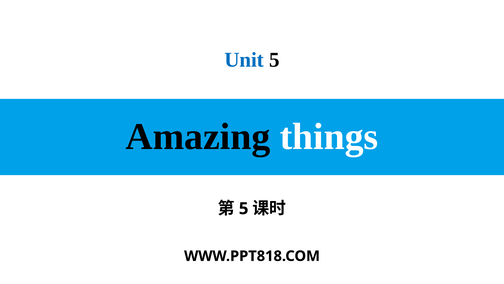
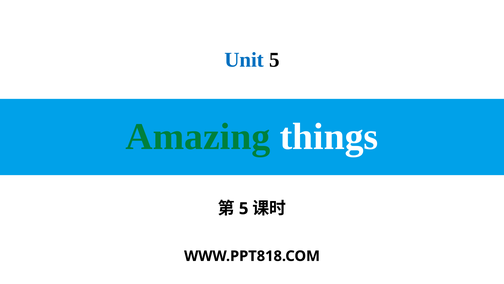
Amazing colour: black -> green
